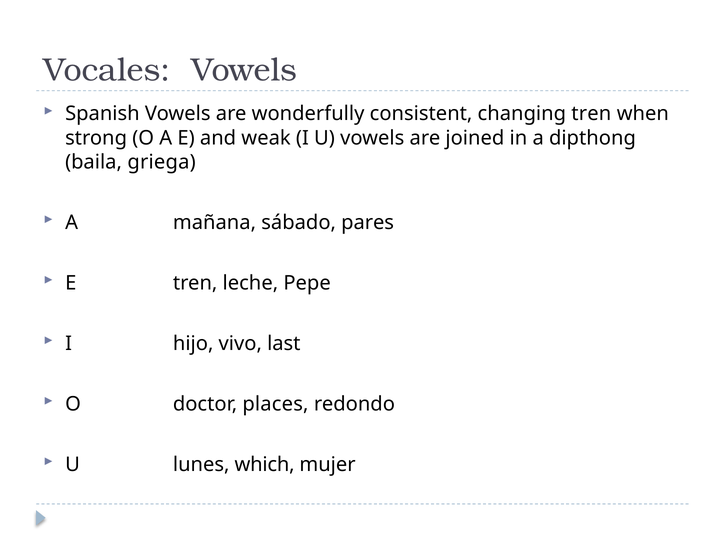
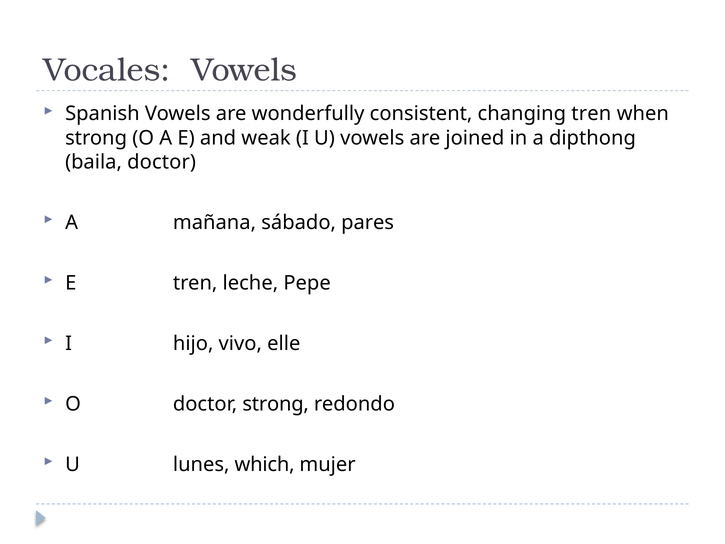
baila griega: griega -> doctor
last: last -> elle
doctor places: places -> strong
